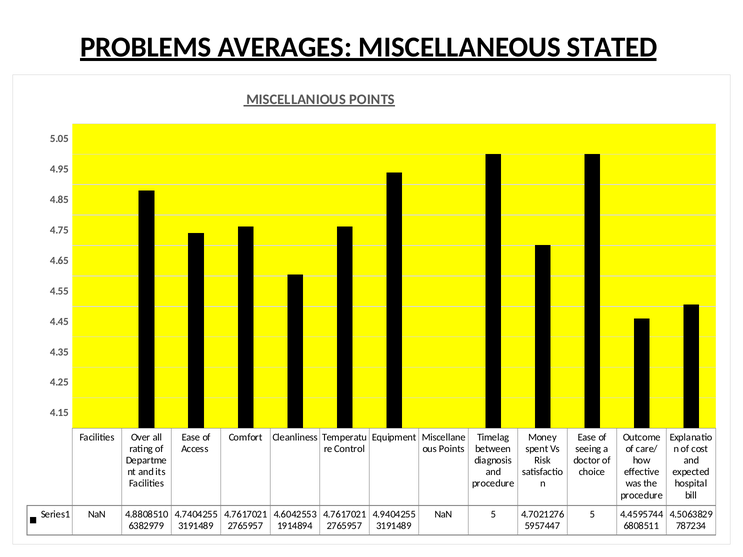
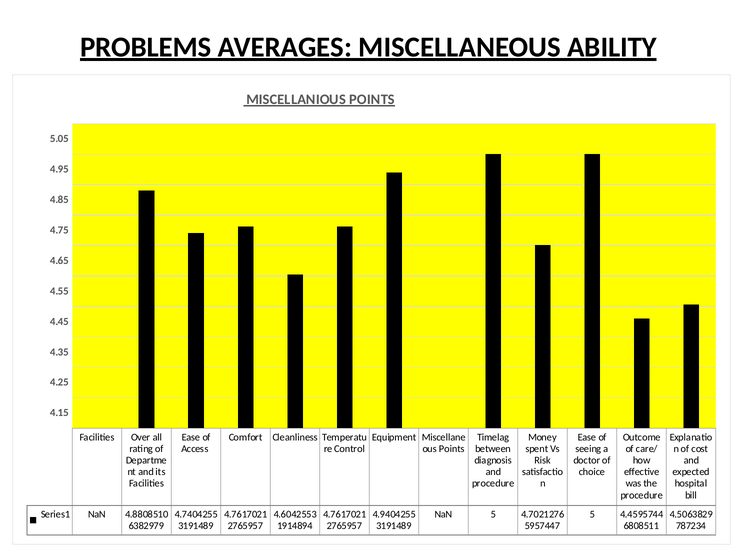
STATED: STATED -> ABILITY
